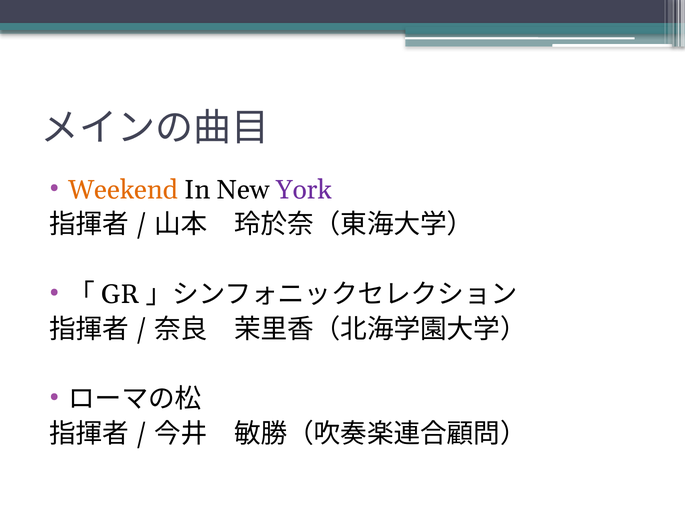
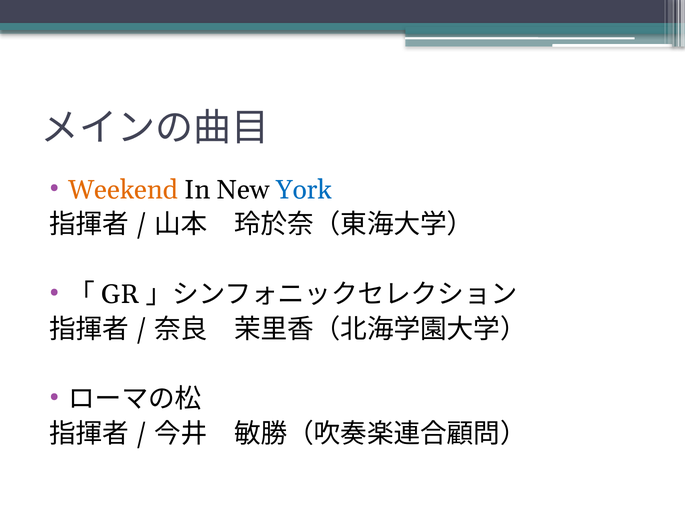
York colour: purple -> blue
